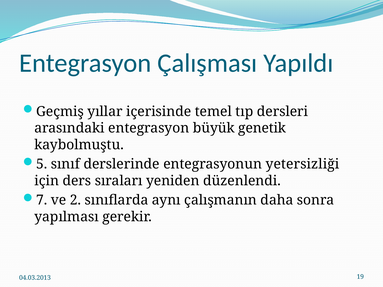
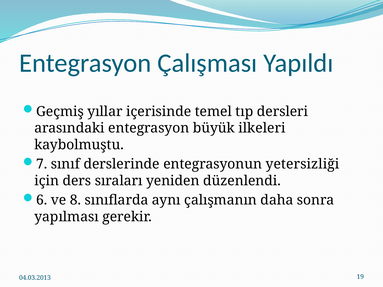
genetik: genetik -> ilkeleri
5: 5 -> 7
7: 7 -> 6
2: 2 -> 8
